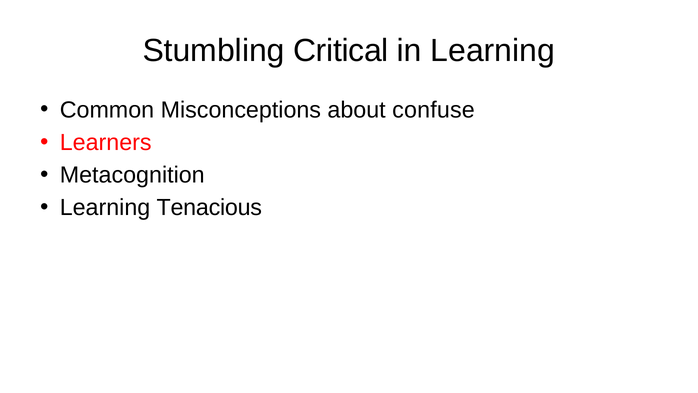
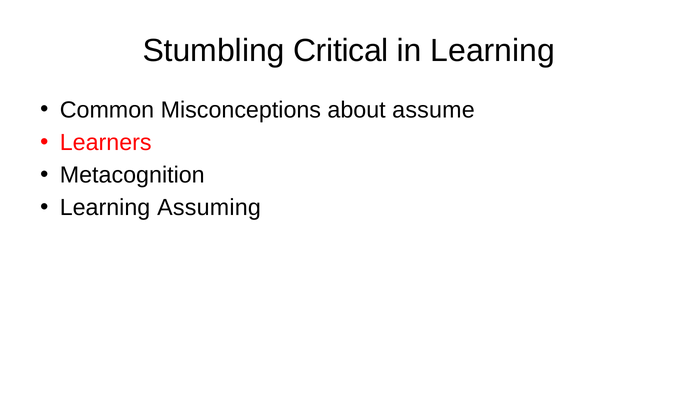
confuse: confuse -> assume
Tenacious: Tenacious -> Assuming
